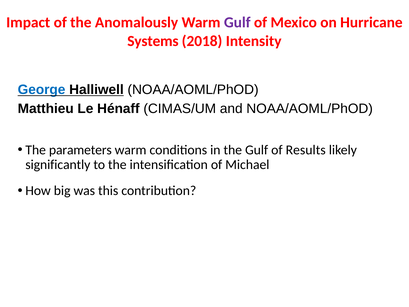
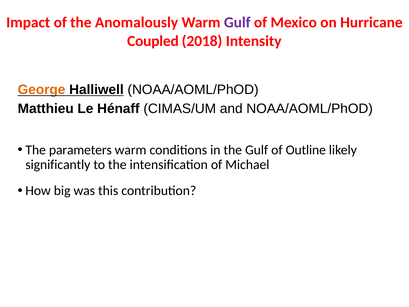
Systems: Systems -> Coupled
George colour: blue -> orange
Results: Results -> Outline
